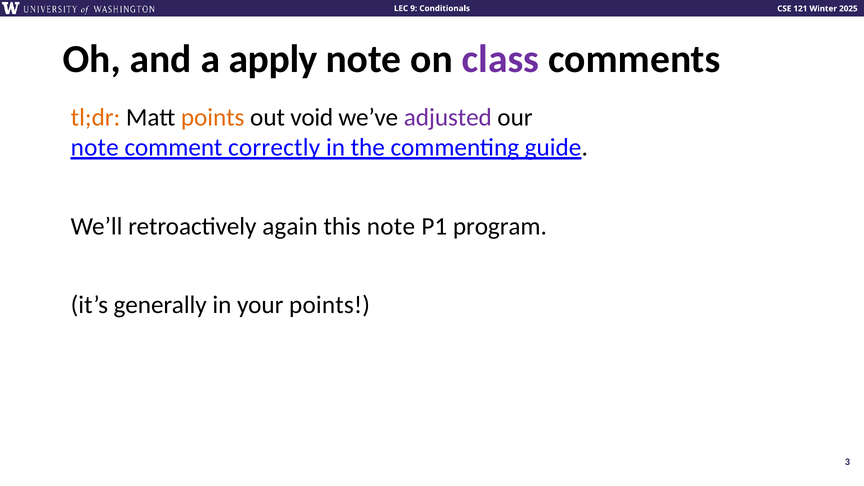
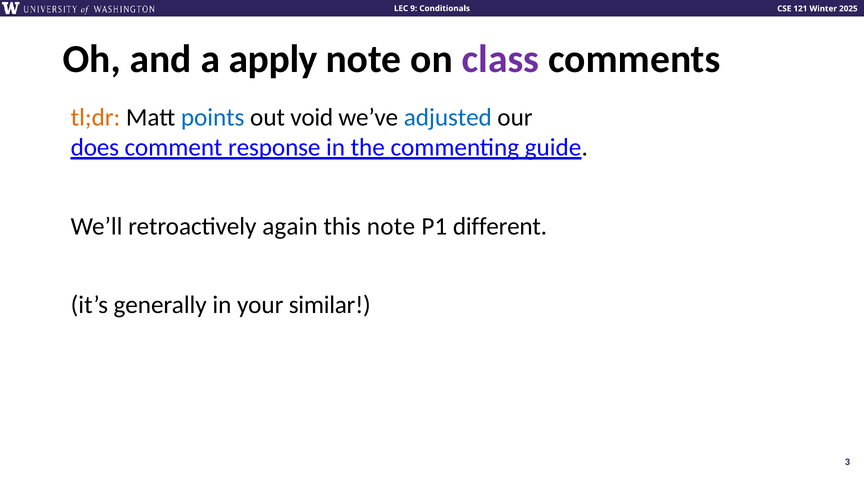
points at (213, 117) colour: orange -> blue
adjusted colour: purple -> blue
note at (95, 148): note -> does
correctly: correctly -> response
program: program -> different
your points: points -> similar
